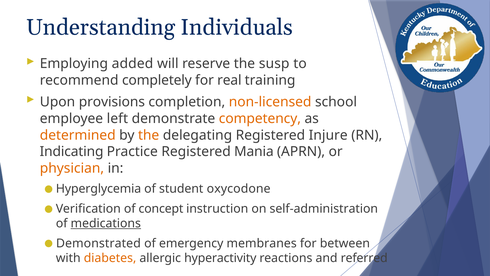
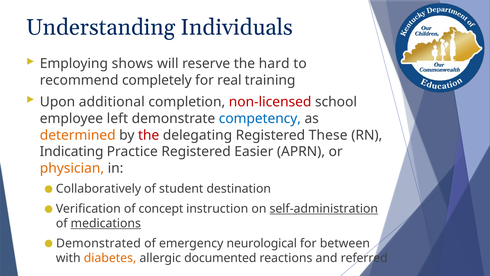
added: added -> shows
susp: susp -> hard
provisions: provisions -> additional
non-licensed colour: orange -> red
competency colour: orange -> blue
the at (149, 135) colour: orange -> red
Injure: Injure -> These
Mania: Mania -> Easier
Hyperglycemia: Hyperglycemia -> Collaboratively
oxycodone: oxycodone -> destination
self-administration underline: none -> present
membranes: membranes -> neurological
hyperactivity: hyperactivity -> documented
